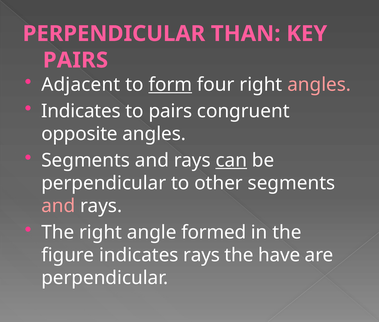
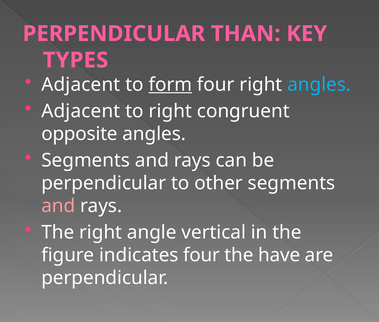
PAIRS at (75, 60): PAIRS -> TYPES
angles at (319, 85) colour: pink -> light blue
Indicates at (81, 111): Indicates -> Adjacent
to pairs: pairs -> right
can underline: present -> none
formed: formed -> vertical
indicates rays: rays -> four
